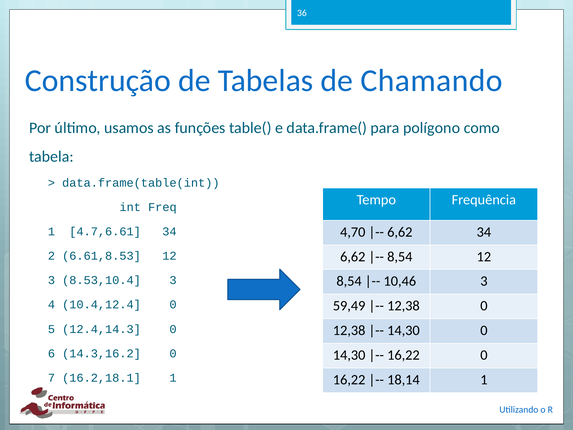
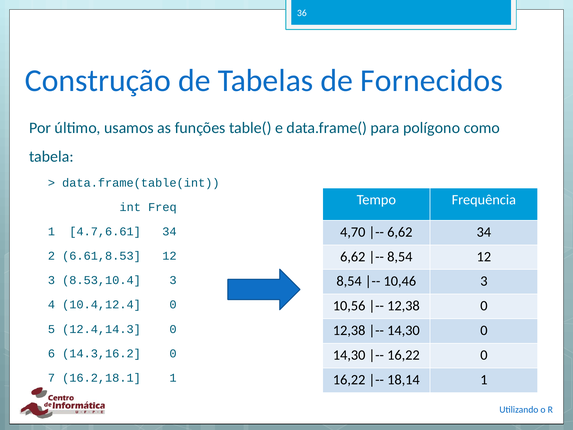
Chamando: Chamando -> Fornecidos
59,49: 59,49 -> 10,56
